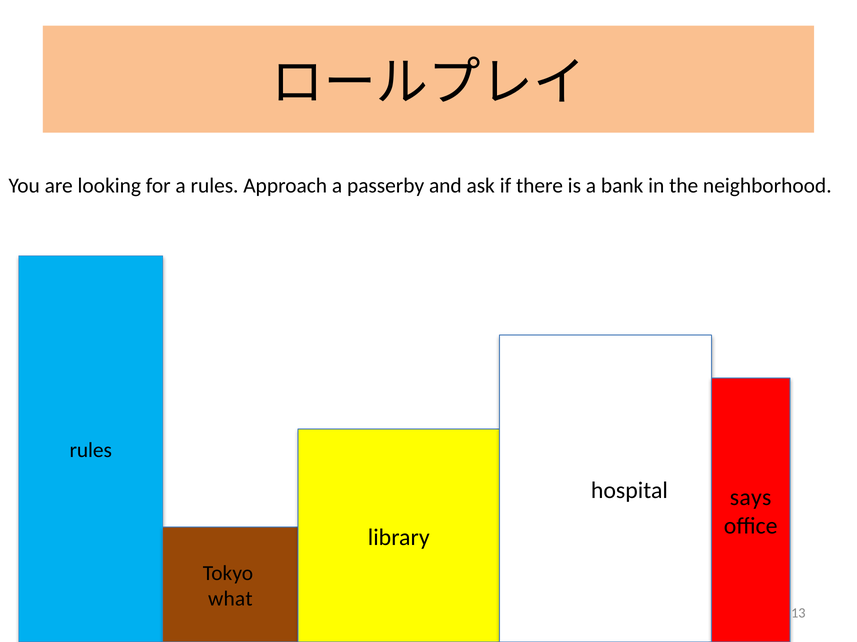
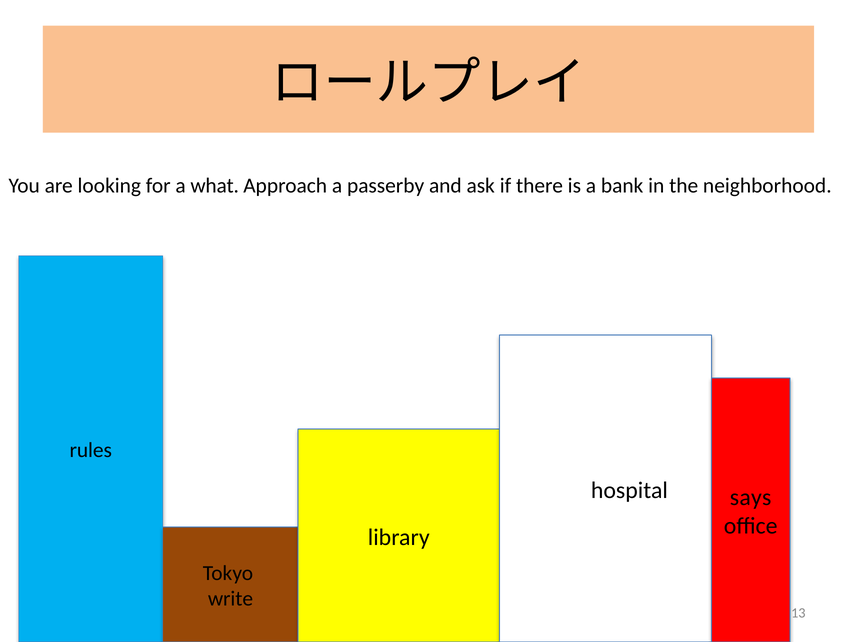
a rules: rules -> what
what: what -> write
